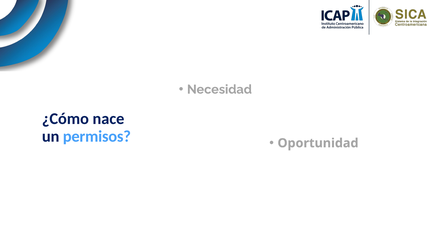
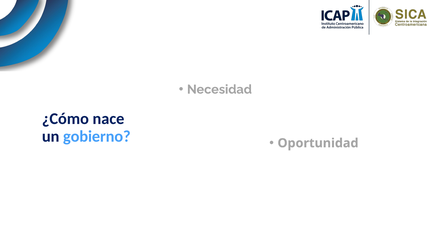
permisos: permisos -> gobierno
